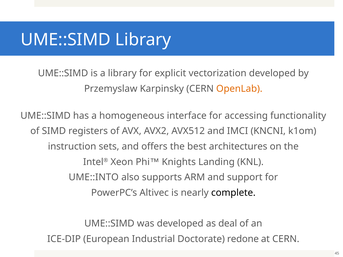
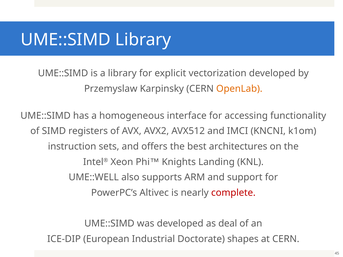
UME::INTO: UME::INTO -> UME::WELL
complete colour: black -> red
redone: redone -> shapes
